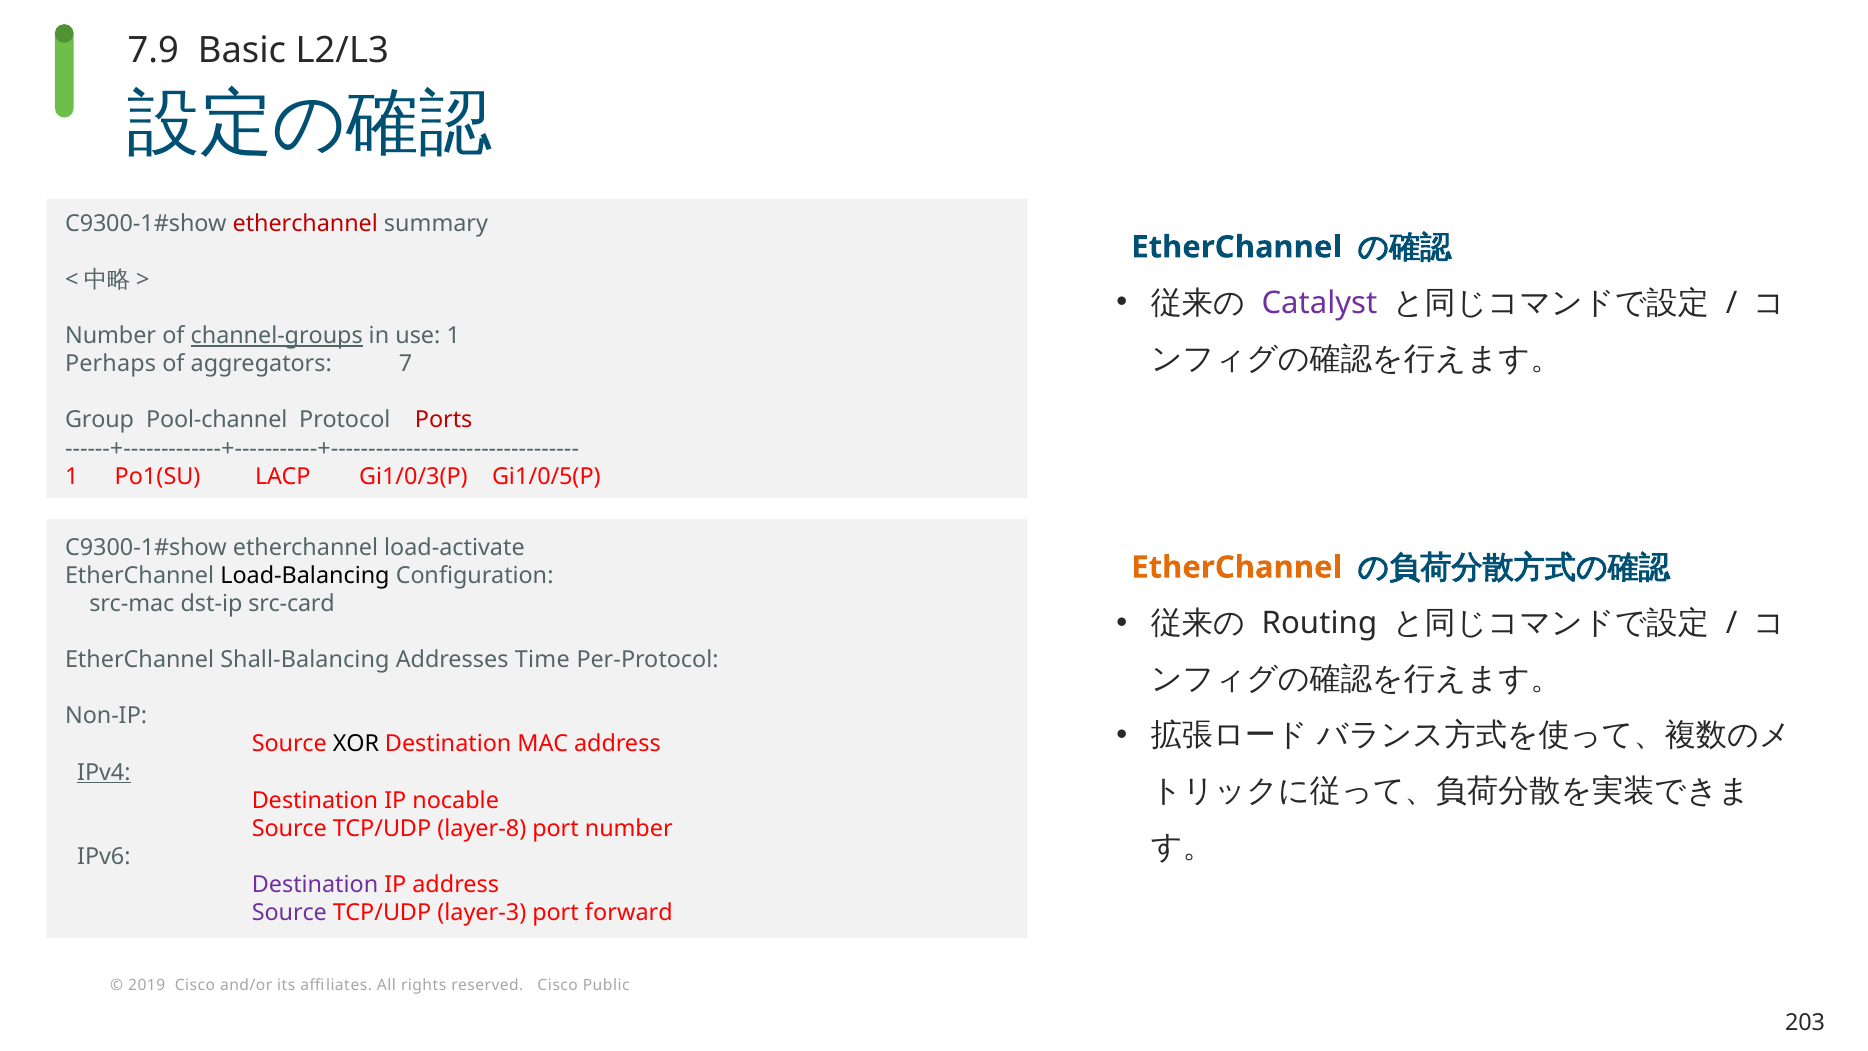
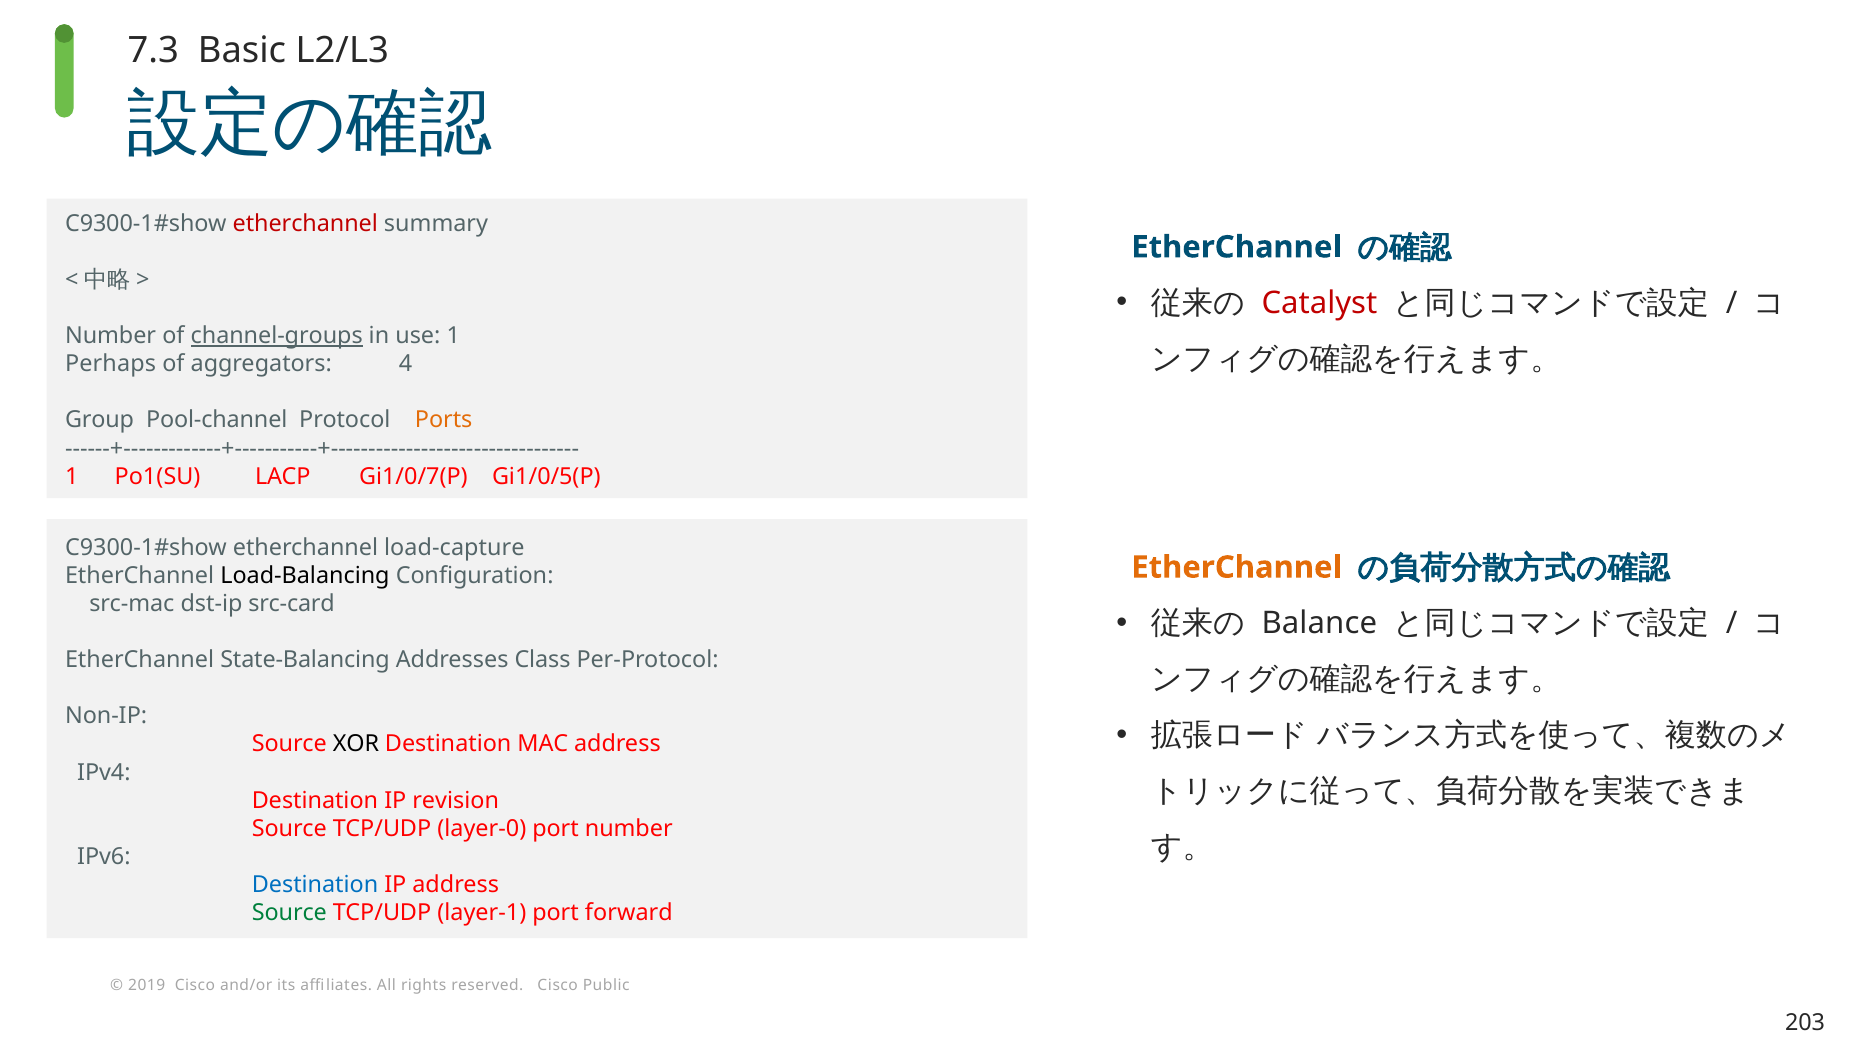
7.9: 7.9 -> 7.3
Catalyst colour: purple -> red
7: 7 -> 4
Ports colour: red -> orange
Gi1/0/3(P: Gi1/0/3(P -> Gi1/0/7(P
load-activate: load-activate -> load-capture
Routing: Routing -> Balance
Shall-Balancing: Shall-Balancing -> State-Balancing
Time: Time -> Class
IPv4 underline: present -> none
nocable: nocable -> revision
layer-8: layer-8 -> layer-0
Destination at (315, 885) colour: purple -> blue
Source at (289, 913) colour: purple -> green
layer-3: layer-3 -> layer-1
